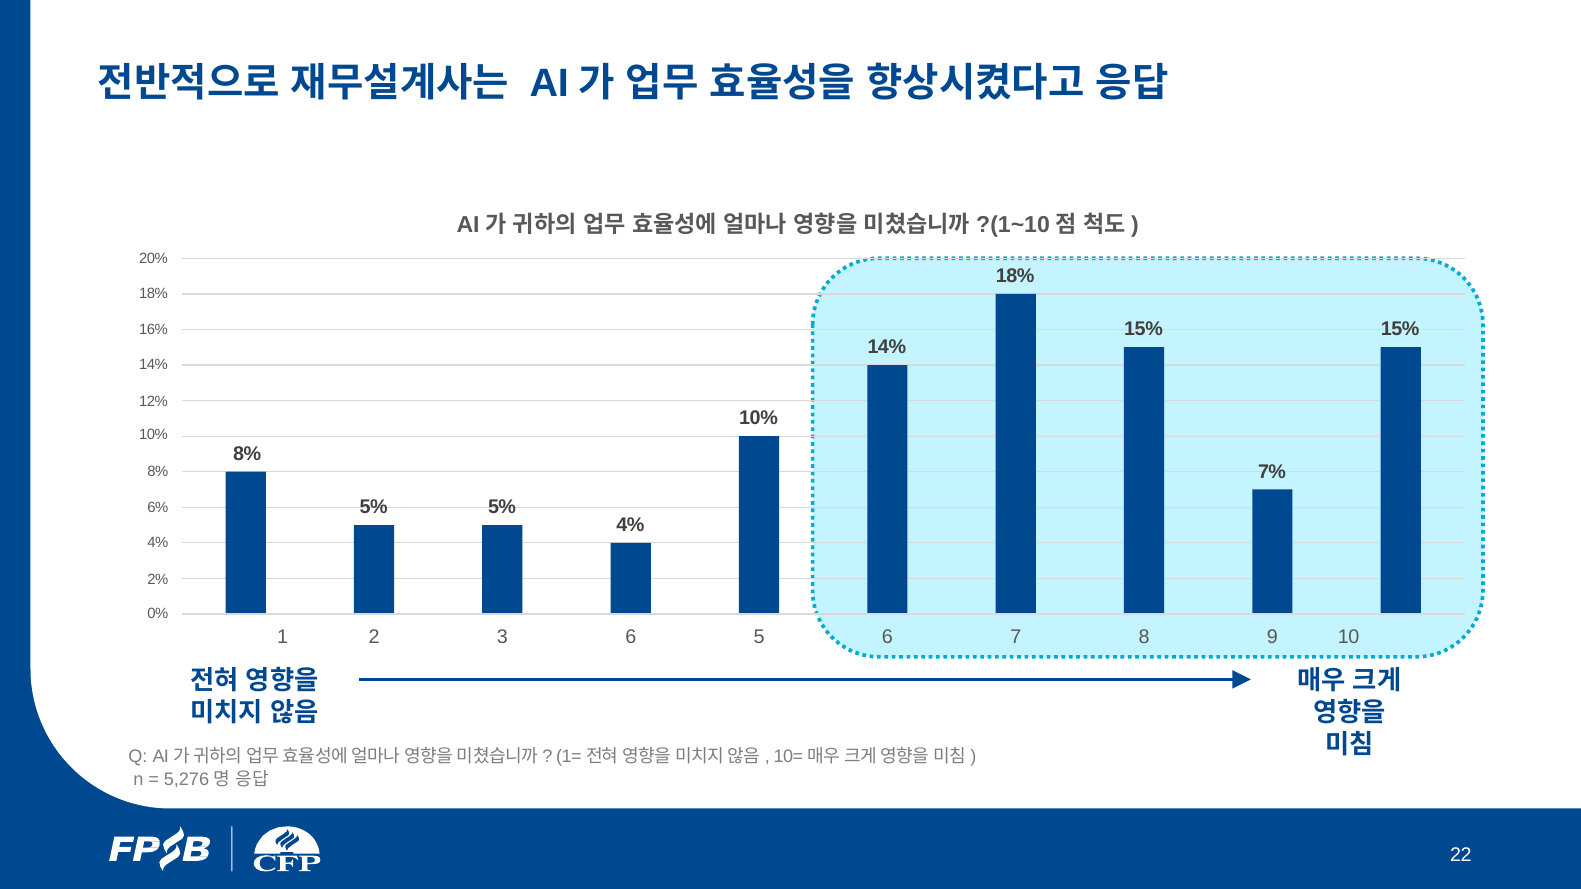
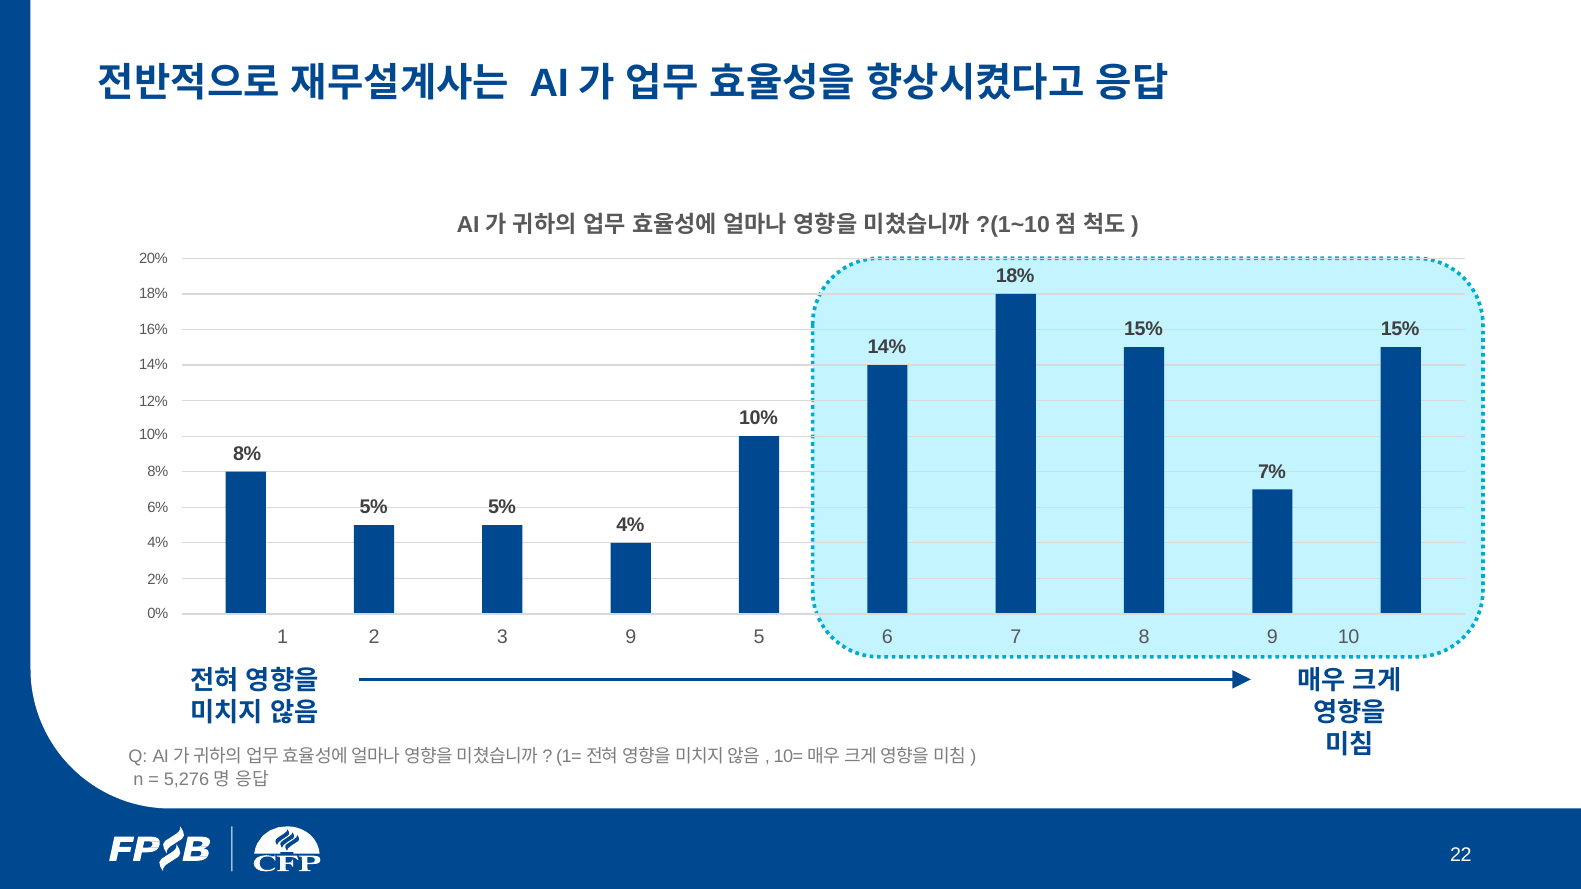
3 6: 6 -> 9
